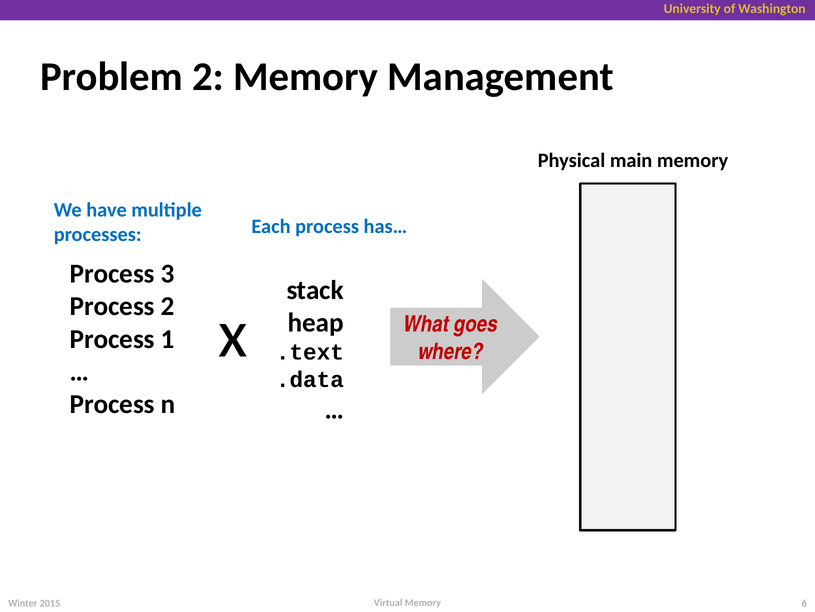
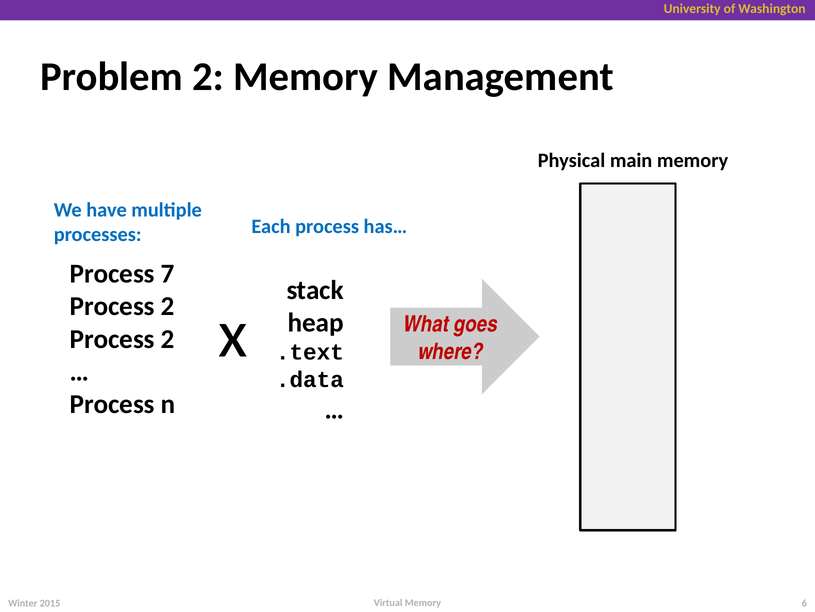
3: 3 -> 7
1 at (168, 339): 1 -> 2
